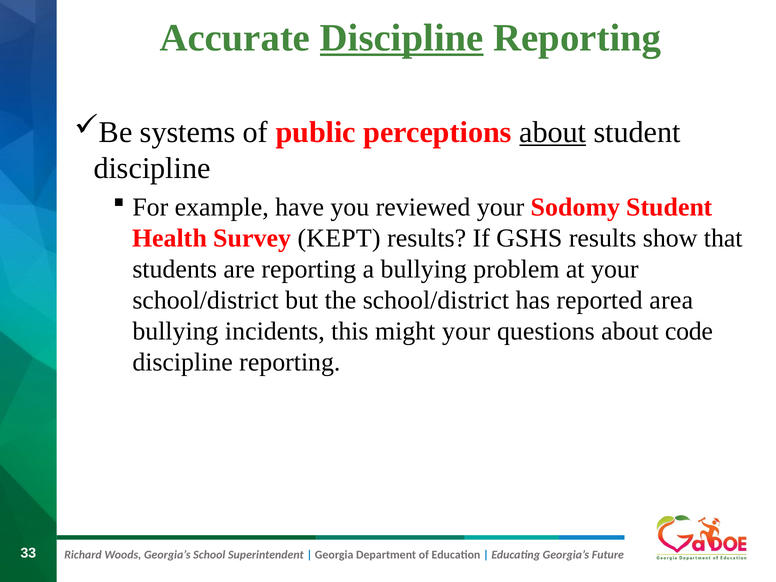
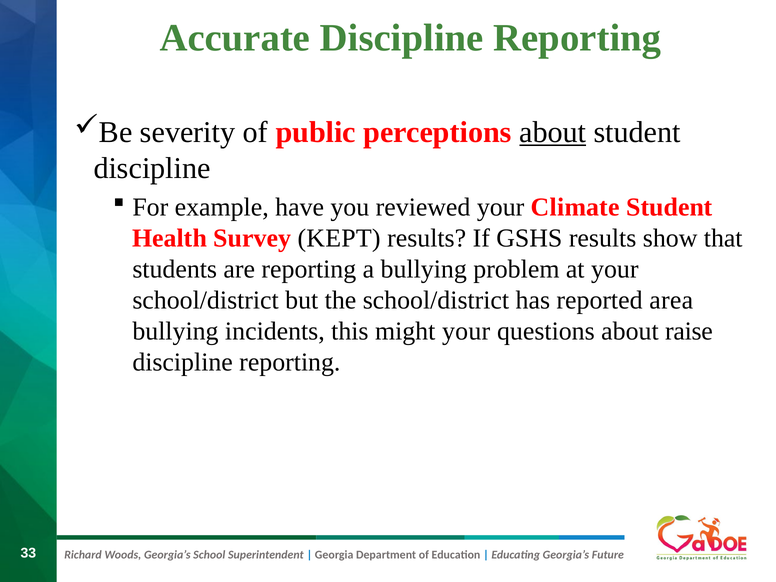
Discipline at (402, 38) underline: present -> none
systems: systems -> severity
Sodomy: Sodomy -> Climate
code: code -> raise
